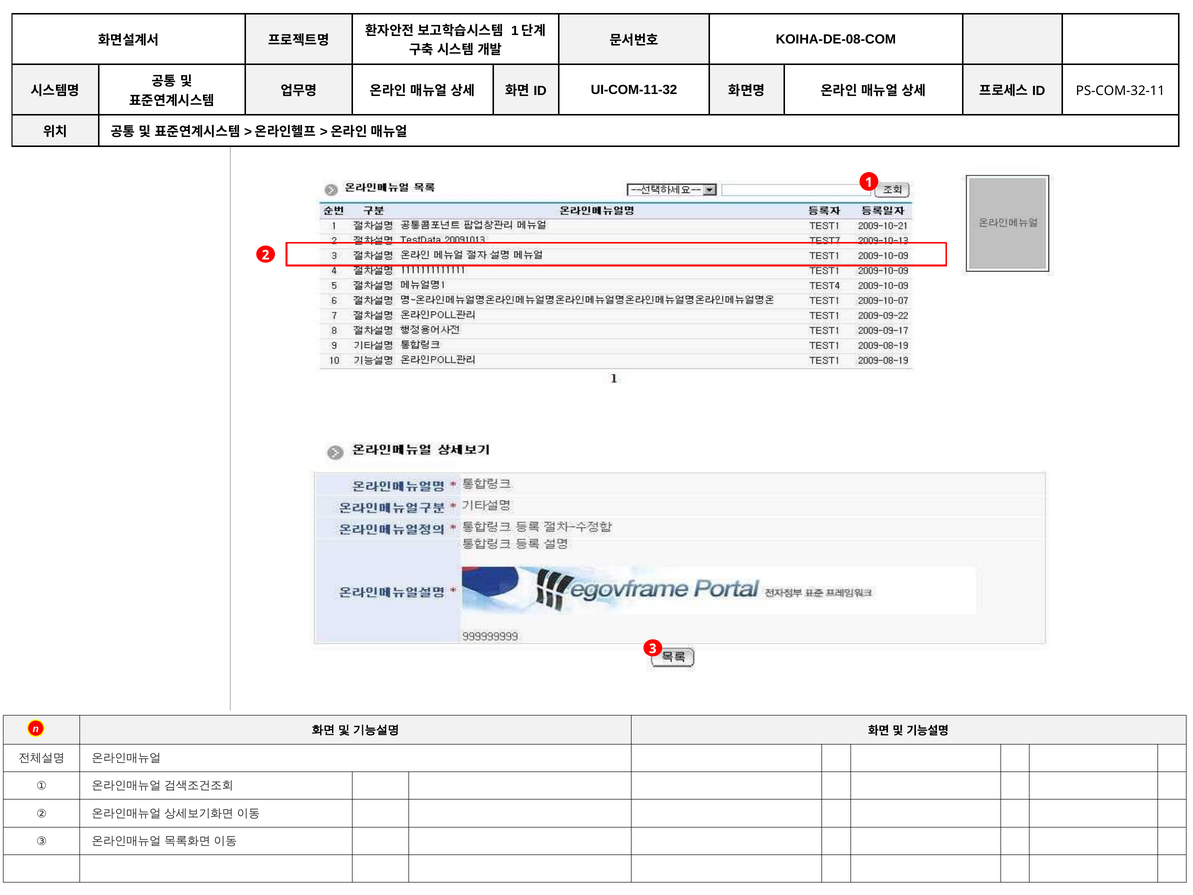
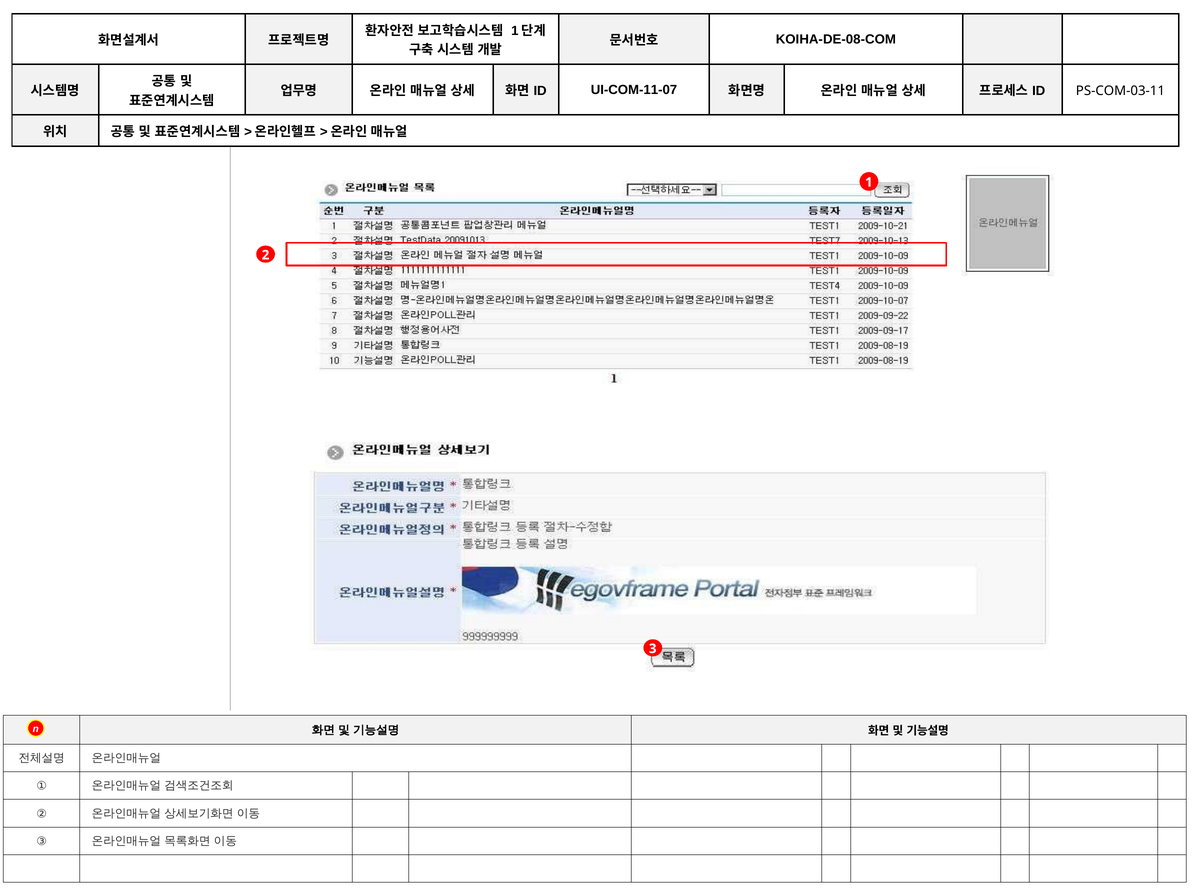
UI-COM-11-32: UI-COM-11-32 -> UI-COM-11-07
PS-COM-32-11: PS-COM-32-11 -> PS-COM-03-11
